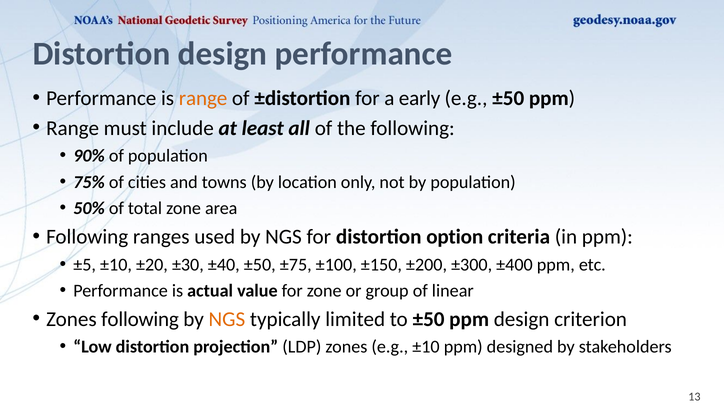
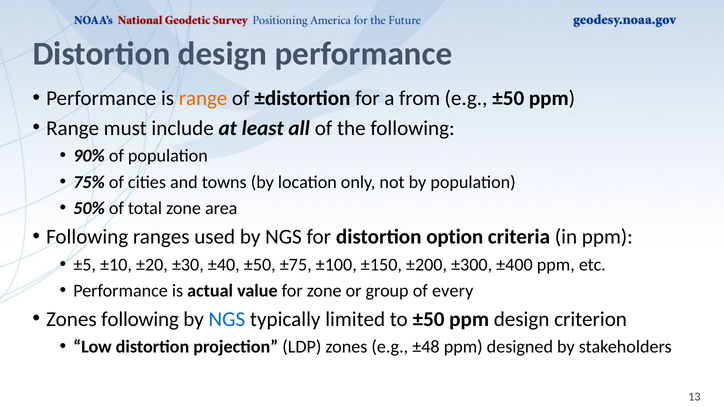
early: early -> from
linear: linear -> every
NGS at (227, 319) colour: orange -> blue
e.g ±10: ±10 -> ±48
